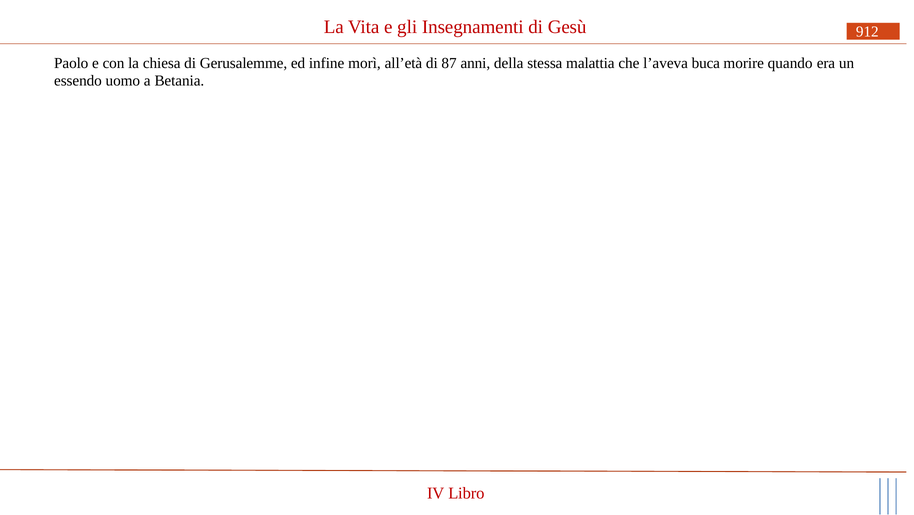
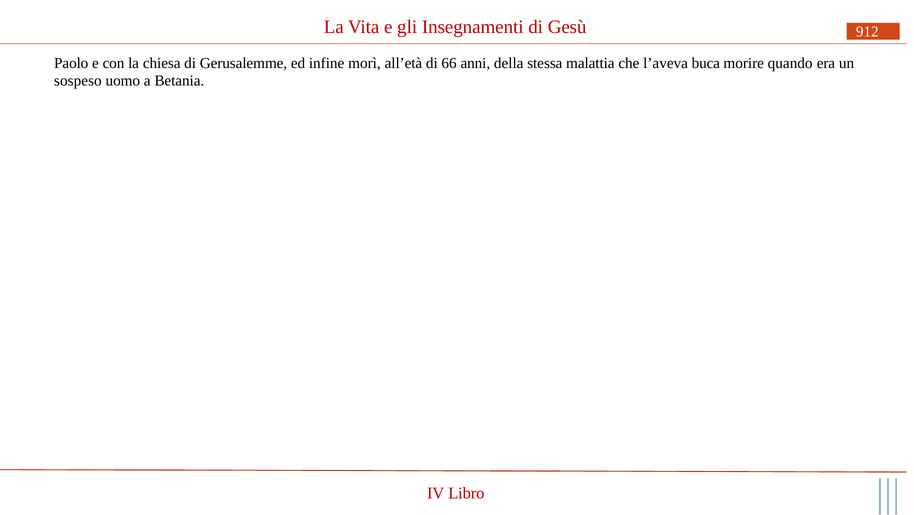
87: 87 -> 66
essendo: essendo -> sospeso
